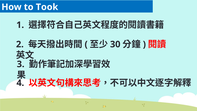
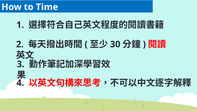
Took: Took -> Time
